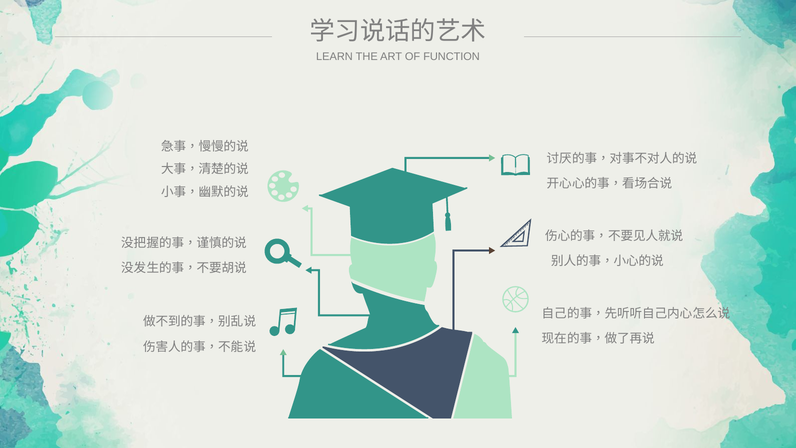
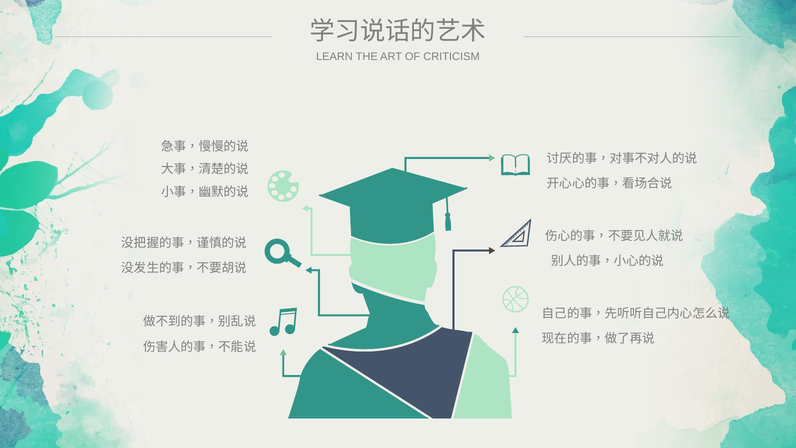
FUNCTION: FUNCTION -> CRITICISM
